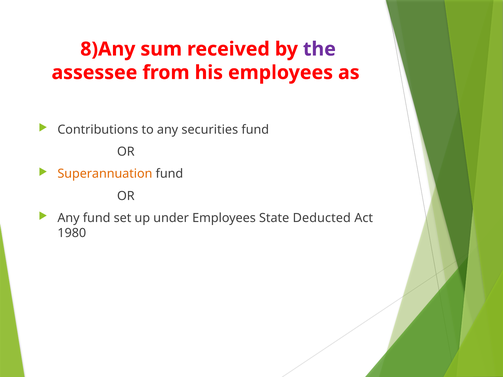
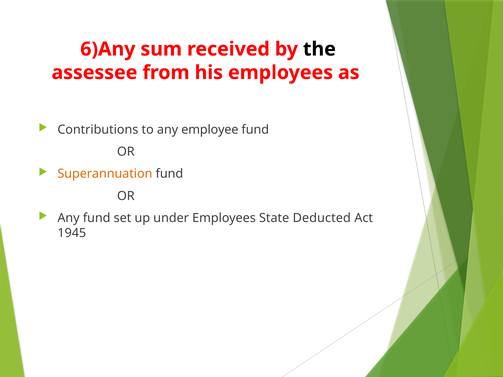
8)Any: 8)Any -> 6)Any
the colour: purple -> black
securities: securities -> employee
1980: 1980 -> 1945
